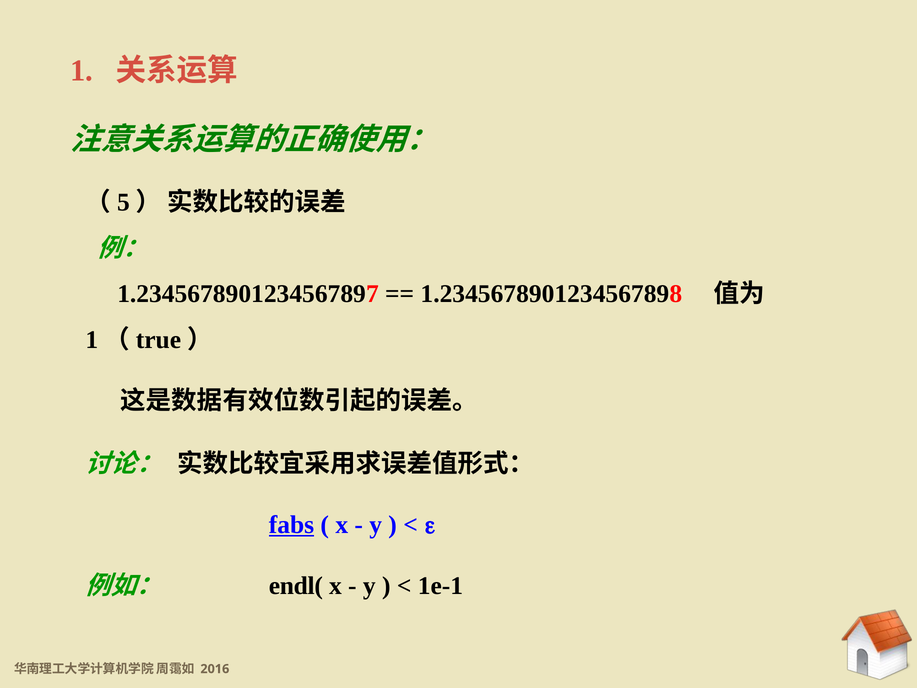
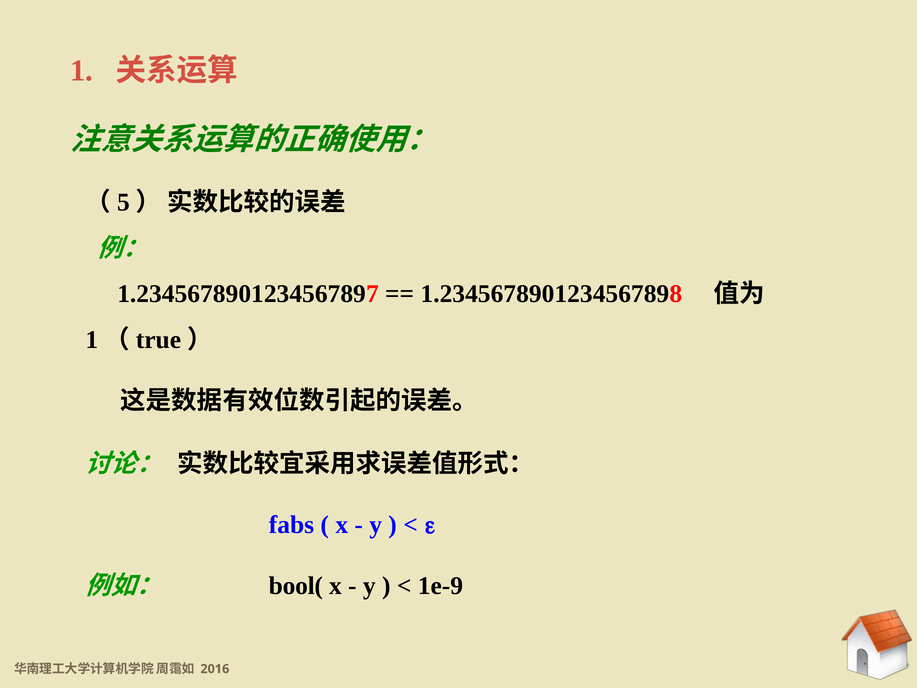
fabs underline: present -> none
endl(: endl( -> bool(
1e-1: 1e-1 -> 1e-9
